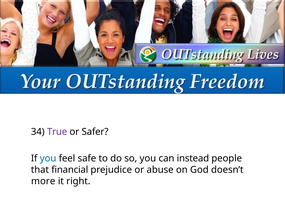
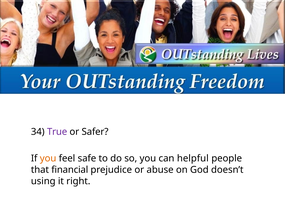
you at (48, 158) colour: blue -> orange
instead: instead -> helpful
more: more -> using
